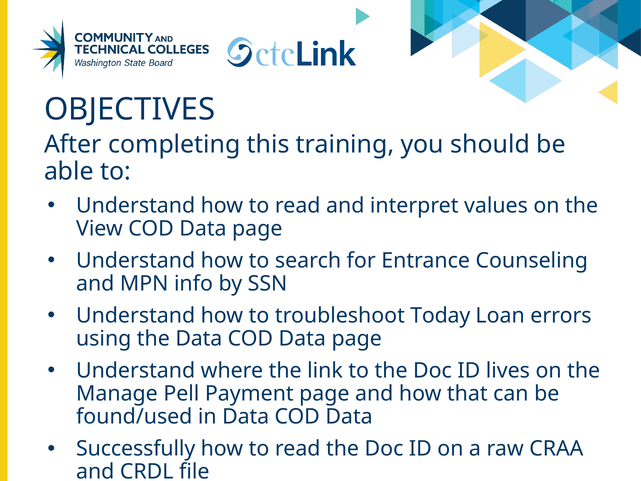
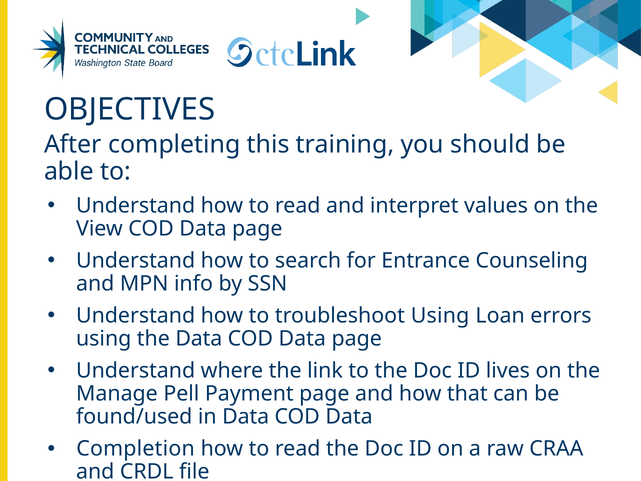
troubleshoot Today: Today -> Using
Successfully: Successfully -> Completion
